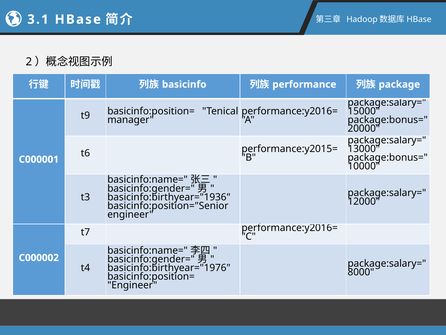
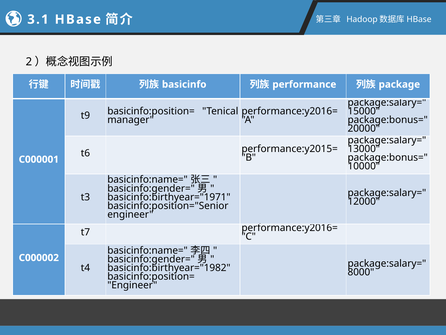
basicinfo:birthyear="1936: basicinfo:birthyear="1936 -> basicinfo:birthyear="1971
basicinfo:birthyear="1976: basicinfo:birthyear="1976 -> basicinfo:birthyear="1982
